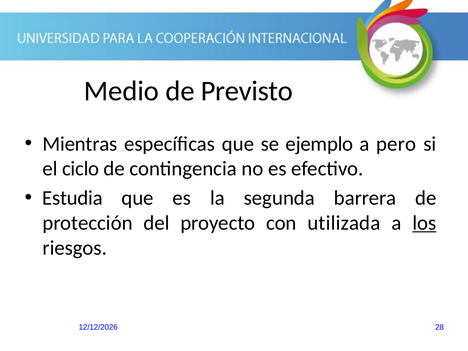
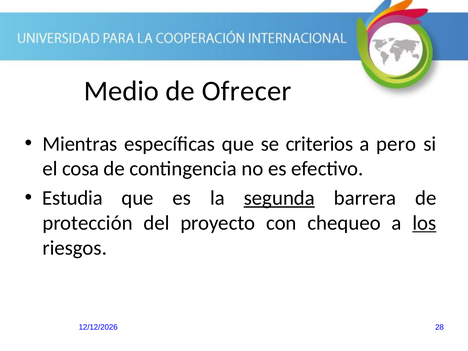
Previsto: Previsto -> Ofrecer
ejemplo: ejemplo -> criterios
ciclo: ciclo -> cosa
segunda underline: none -> present
utilizada: utilizada -> chequeo
